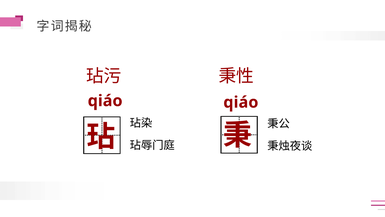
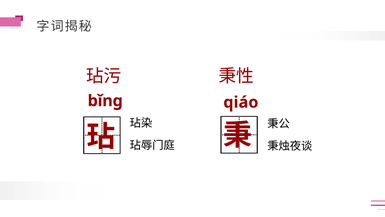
qiáo at (105, 101): qiáo -> bǐng
